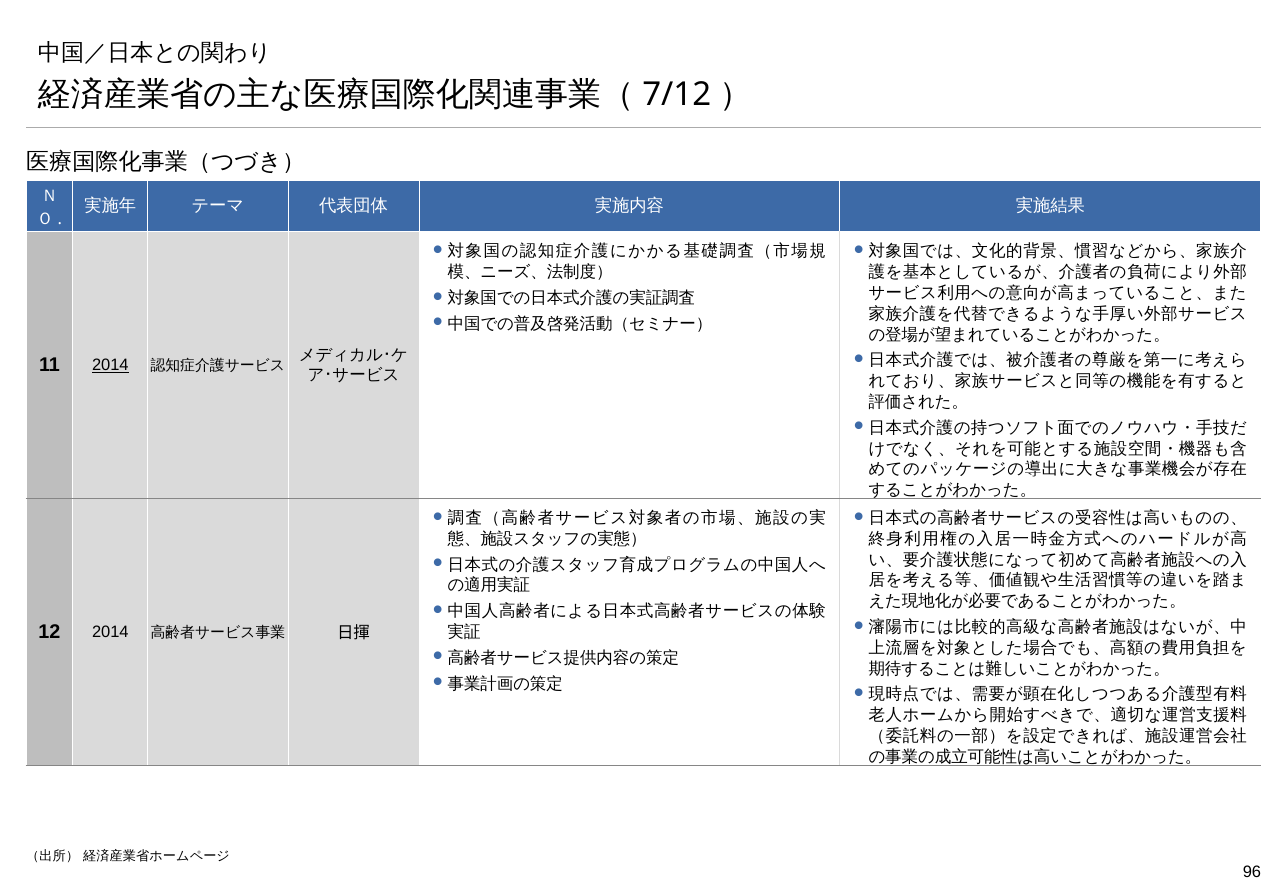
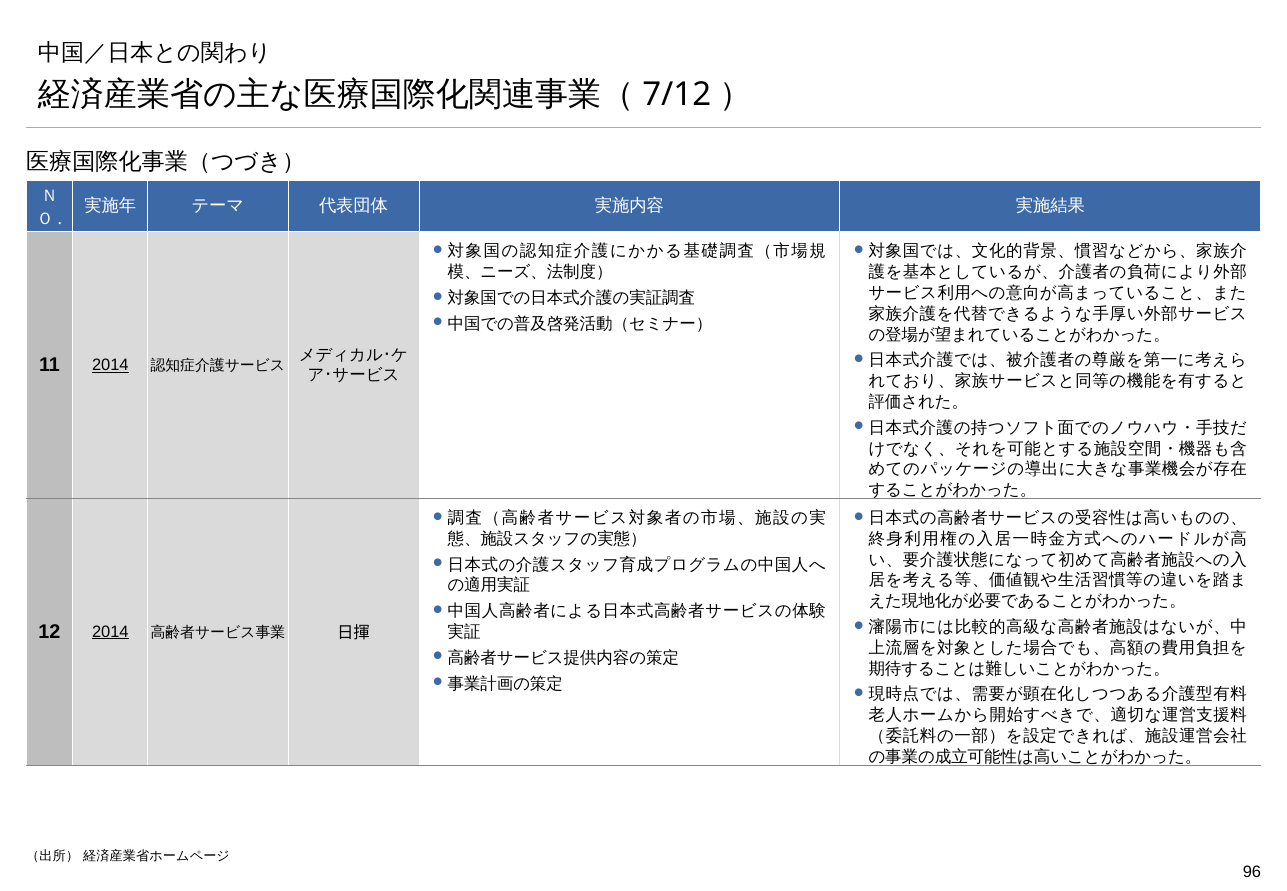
2014 at (110, 632) underline: none -> present
